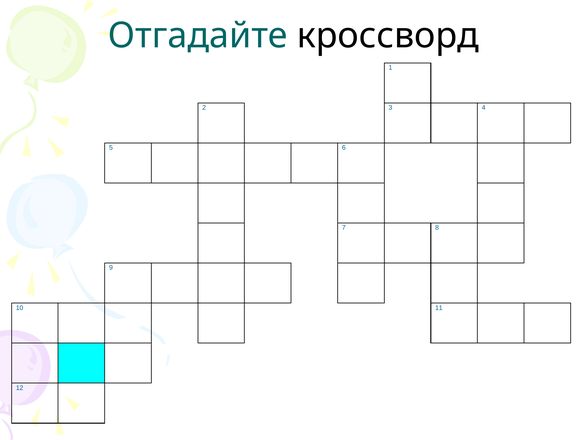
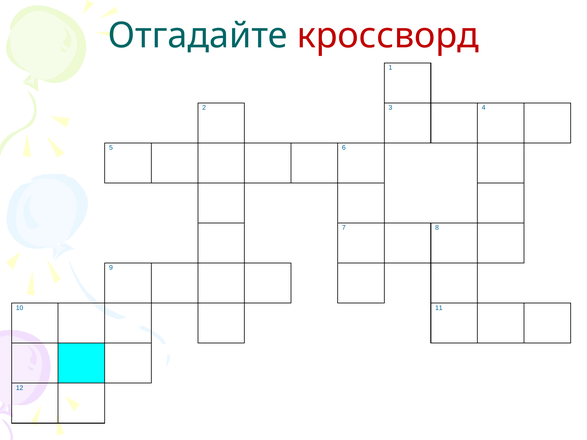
кроссворд colour: black -> red
